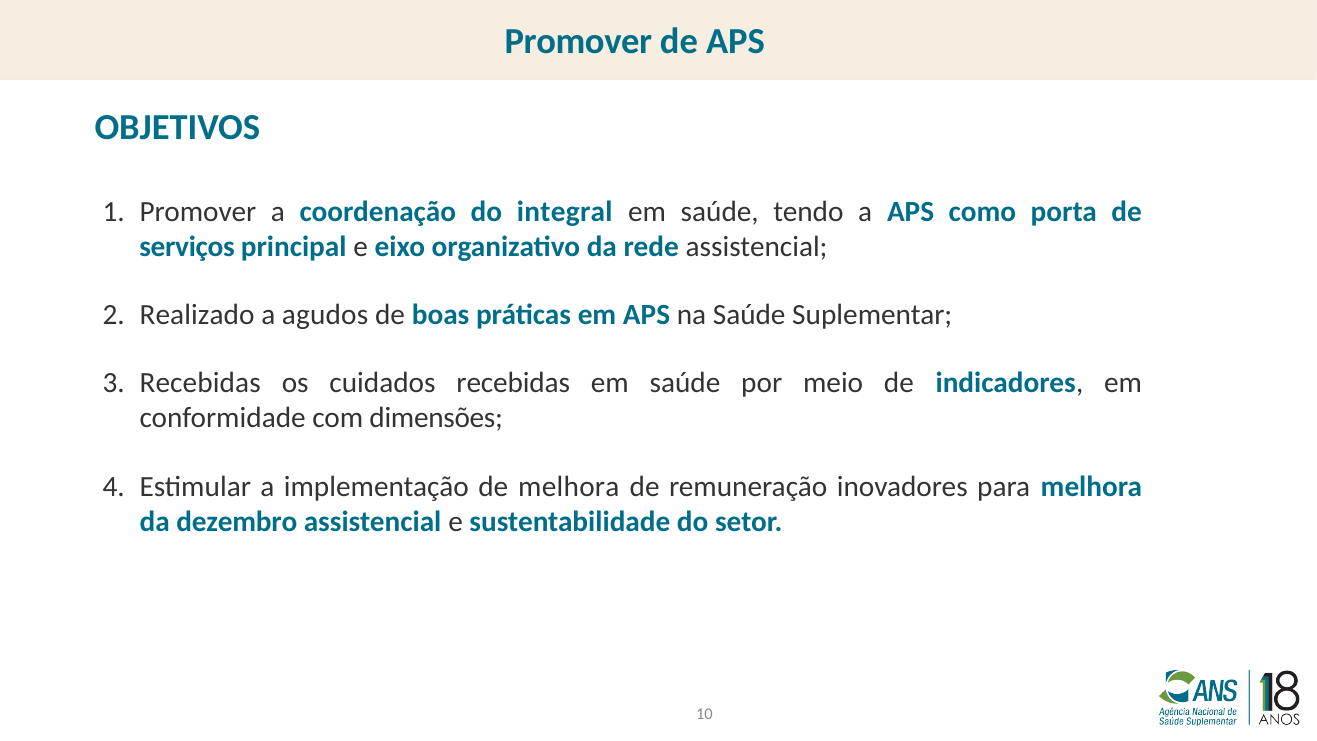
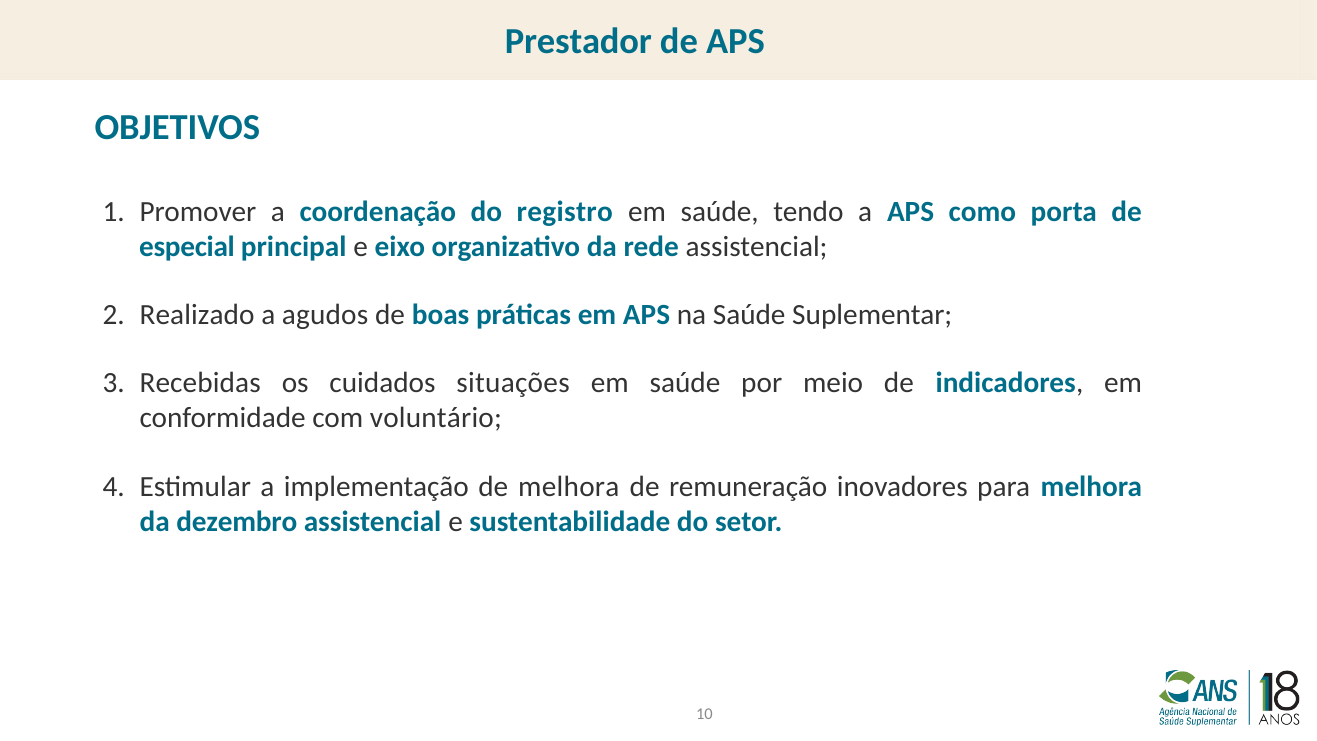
Promover at (578, 42): Promover -> Prestador
integral: integral -> registro
serviços: serviços -> especial
cuidados recebidas: recebidas -> situações
dimensões: dimensões -> voluntário
